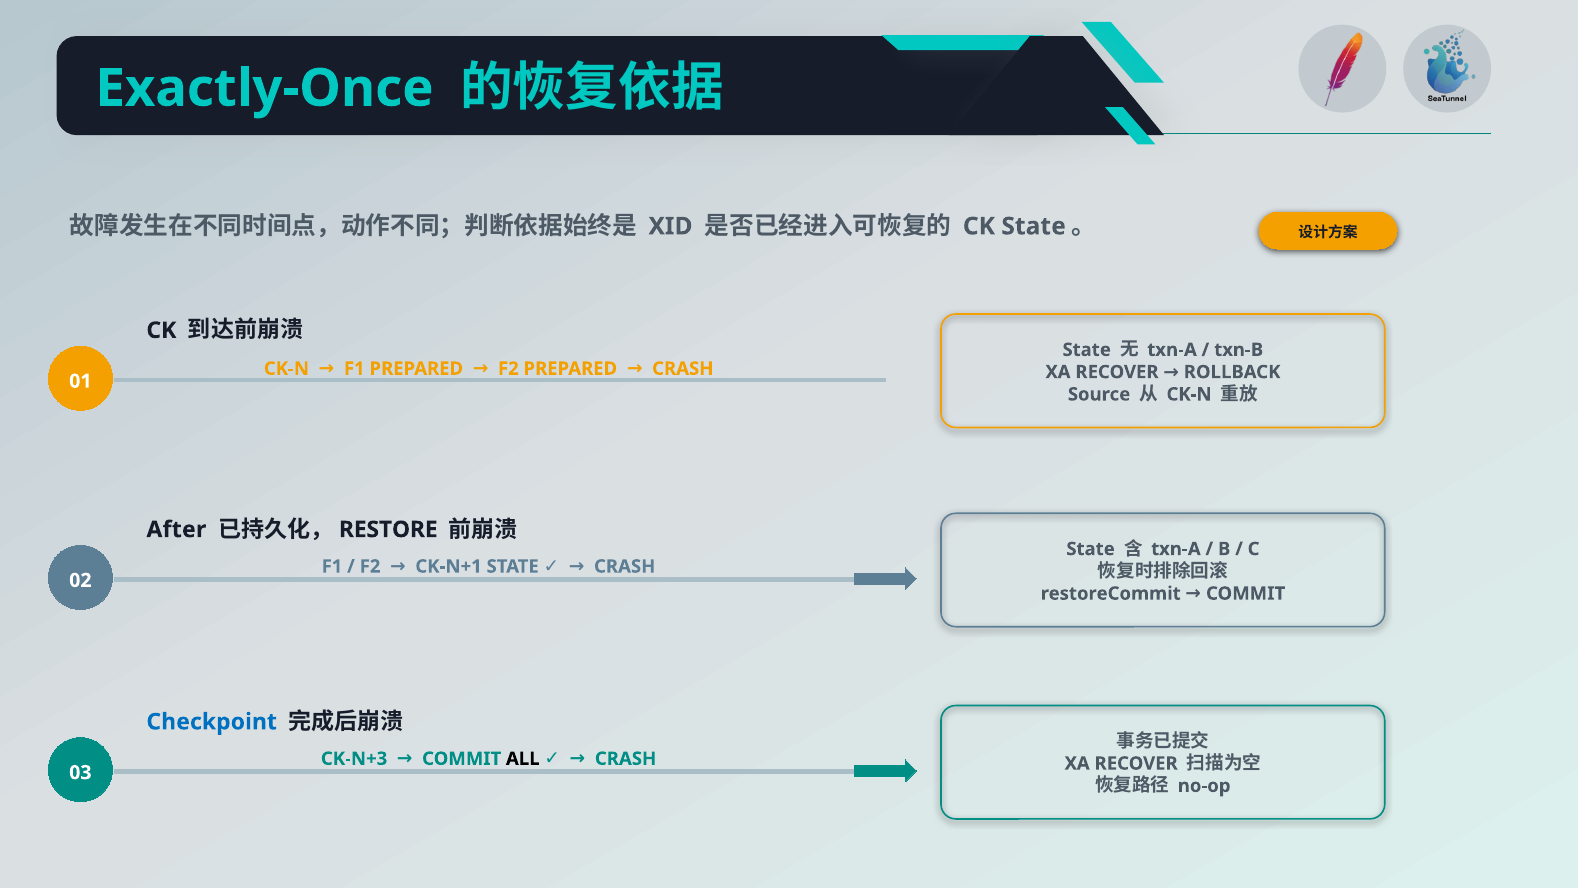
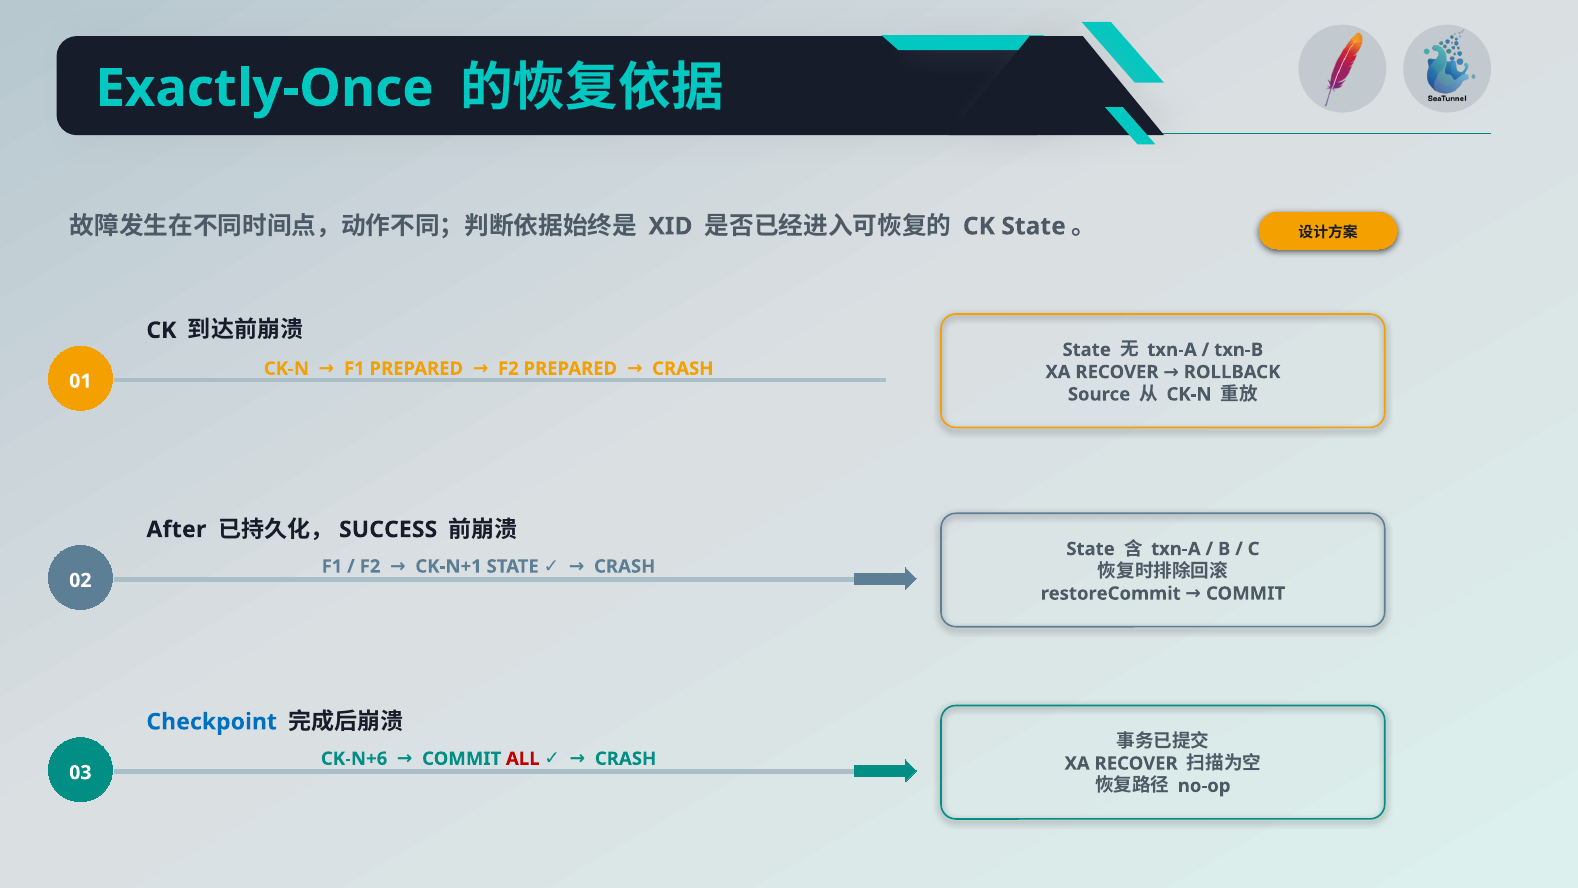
RESTORE: RESTORE -> SUCCESS
CK-N+3: CK-N+3 -> CK-N+6
ALL colour: black -> red
